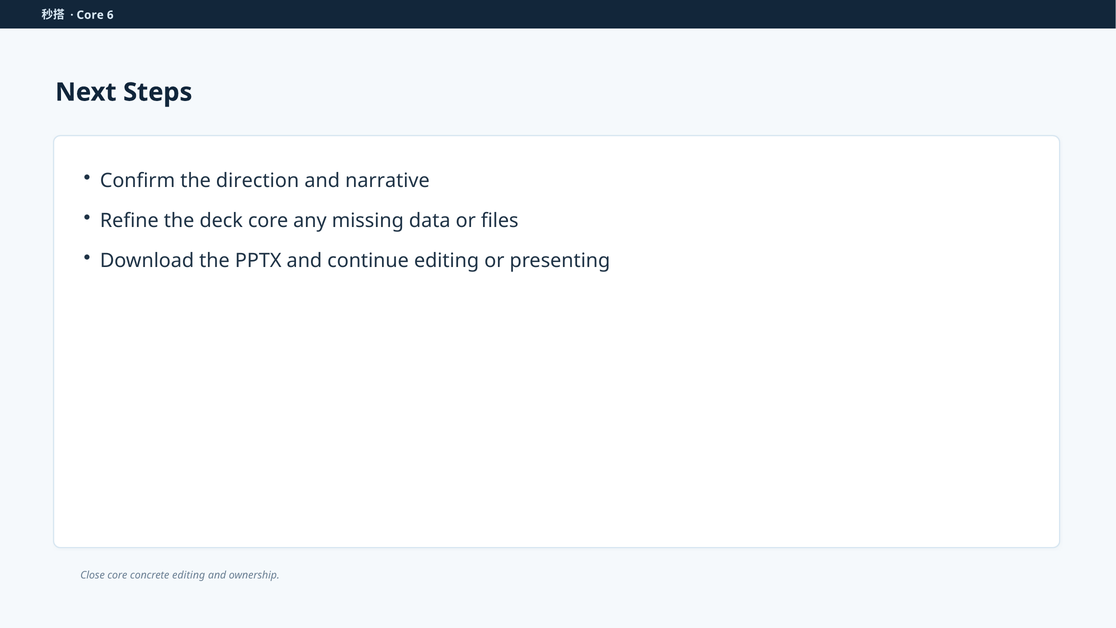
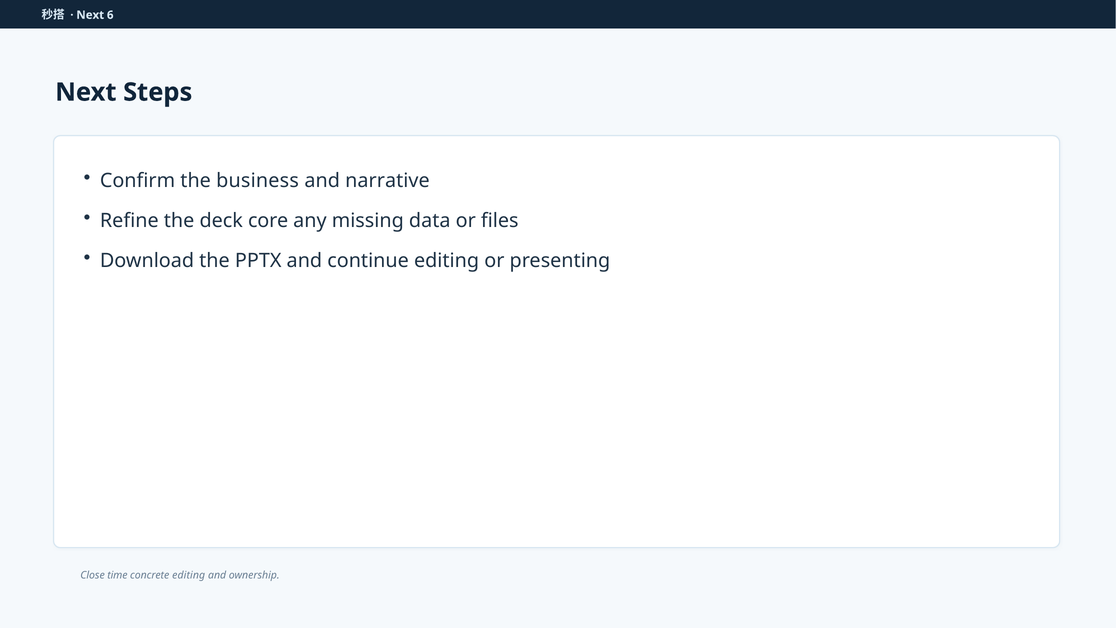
Core at (90, 15): Core -> Next
direction: direction -> business
Close core: core -> time
